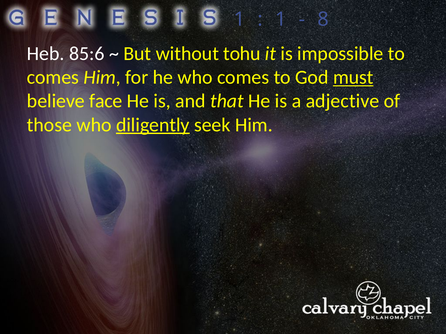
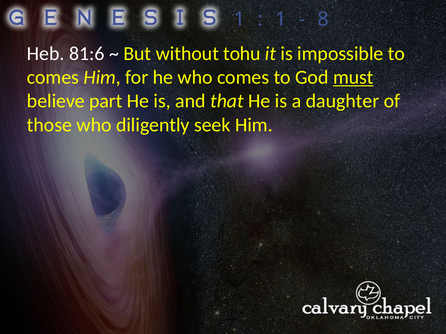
85:6: 85:6 -> 81:6
face: face -> part
adjective: adjective -> daughter
diligently underline: present -> none
